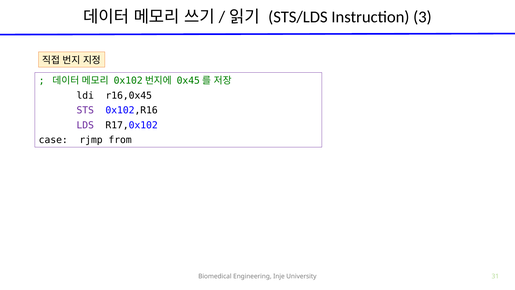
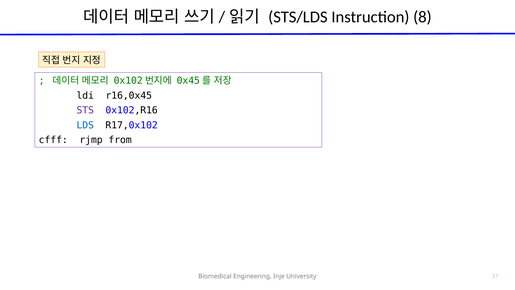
3: 3 -> 8
LDS colour: purple -> blue
case: case -> cfff
